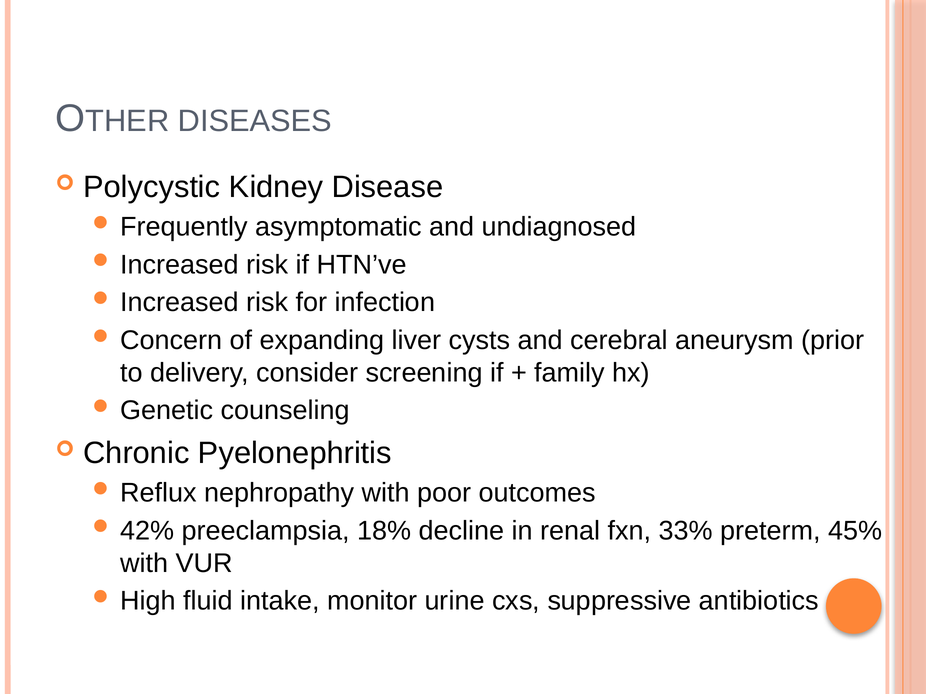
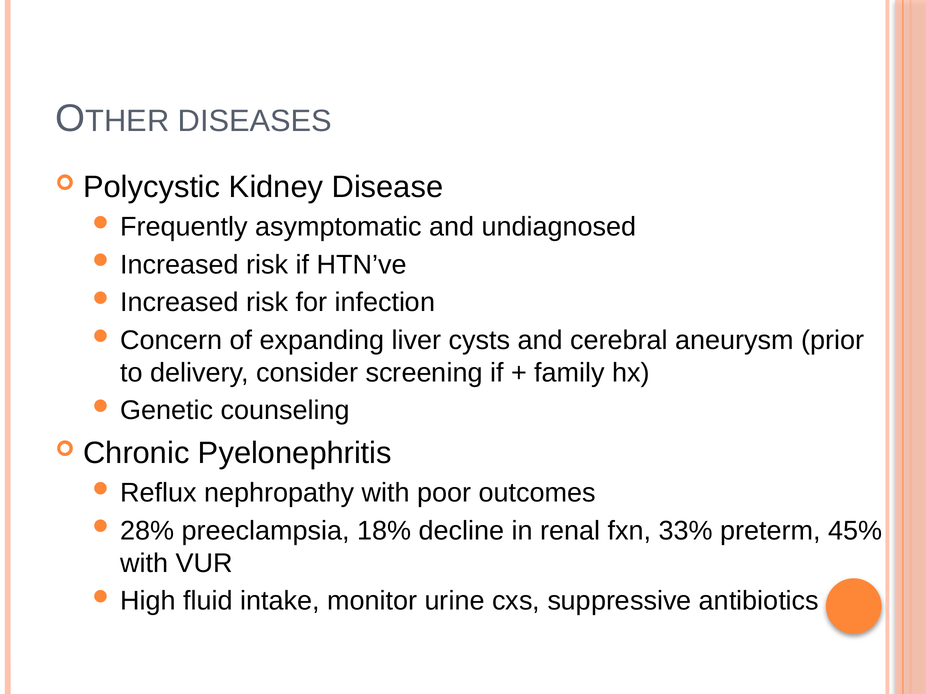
42%: 42% -> 28%
